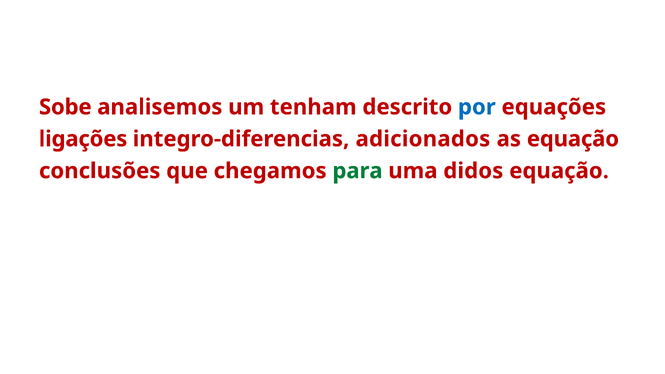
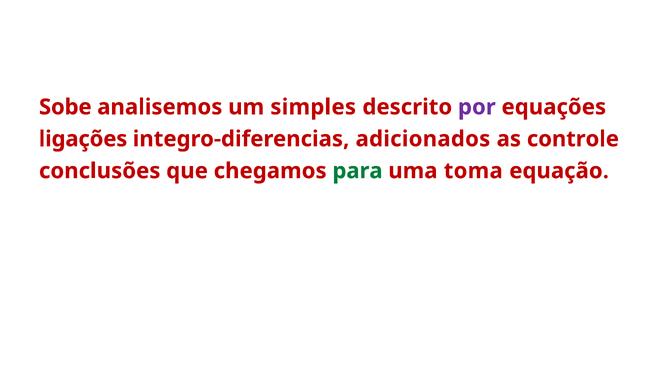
tenham: tenham -> simples
por colour: blue -> purple
as equação: equação -> controle
didos: didos -> toma
